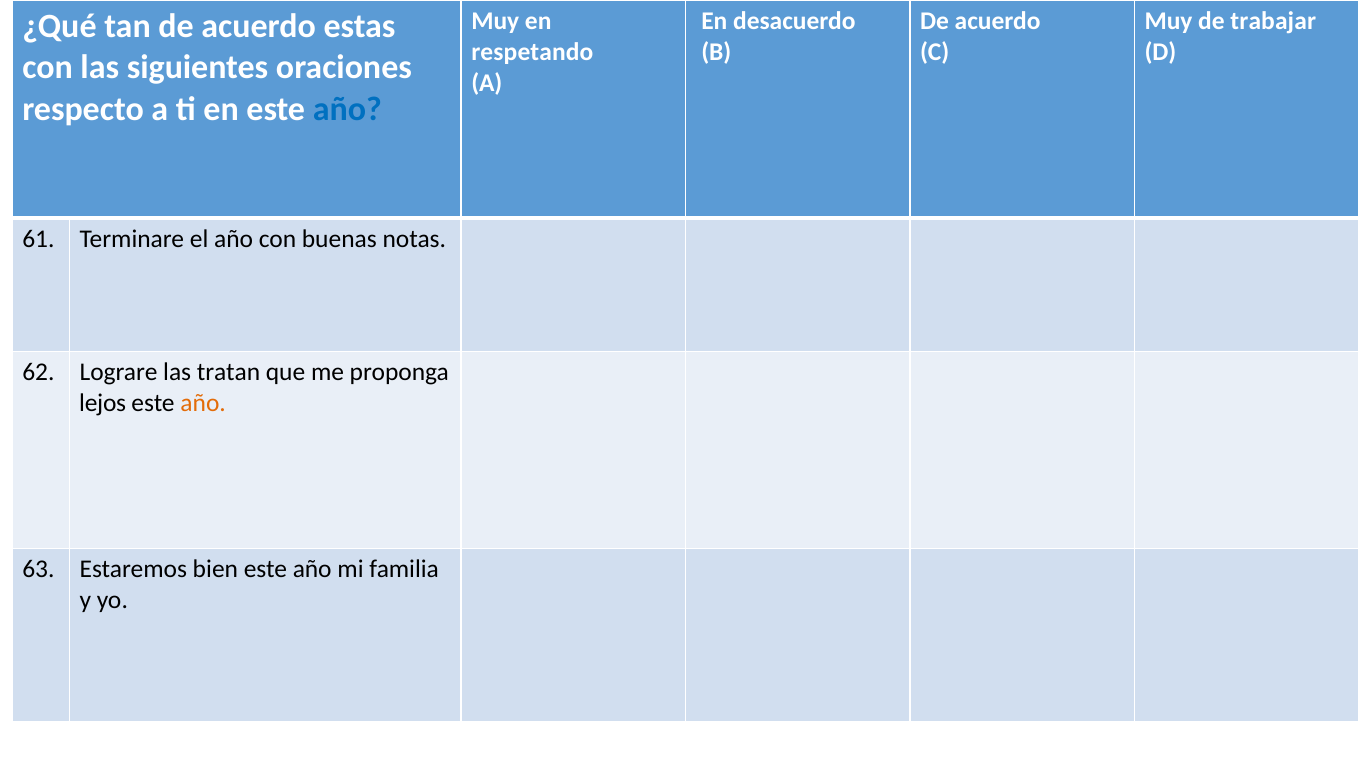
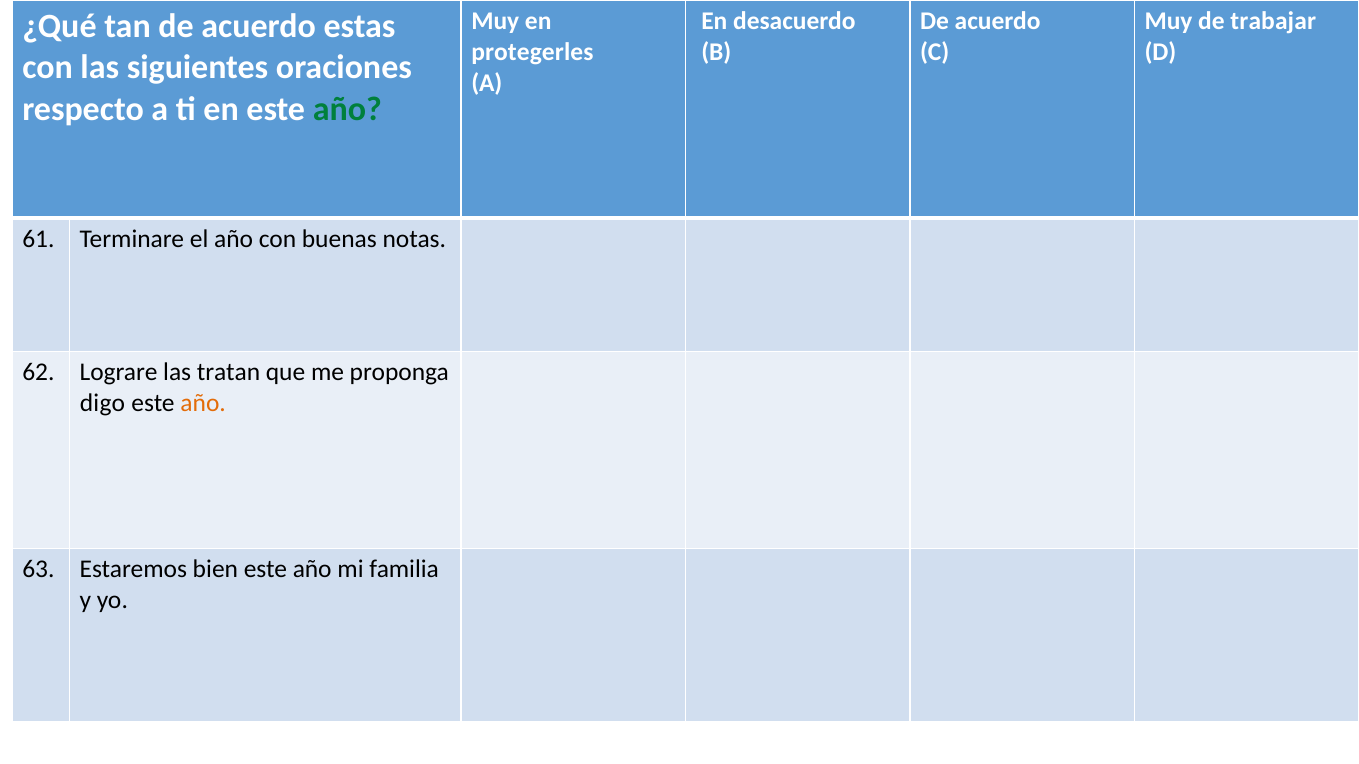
respetando: respetando -> protegerles
año at (347, 109) colour: blue -> green
lejos: lejos -> digo
